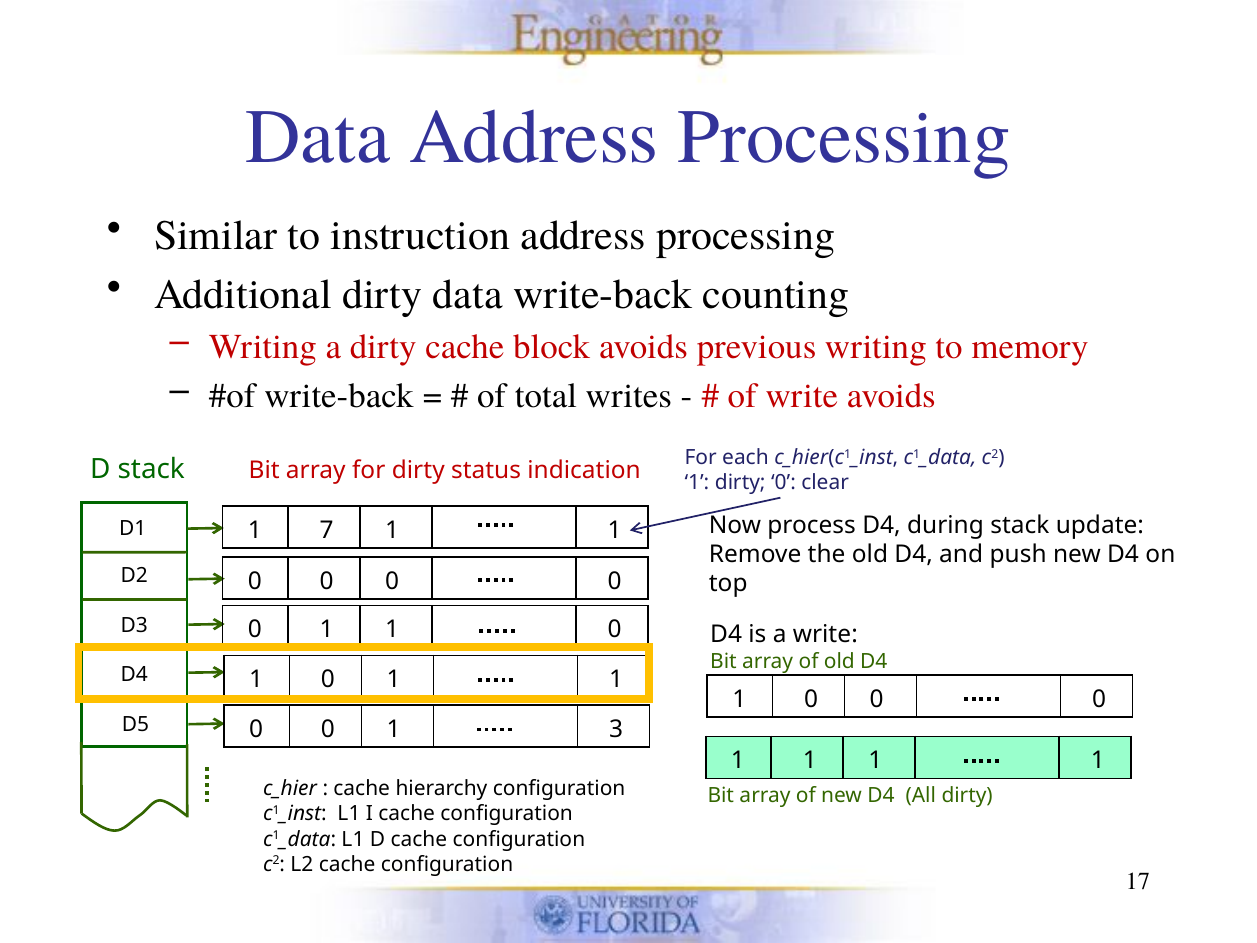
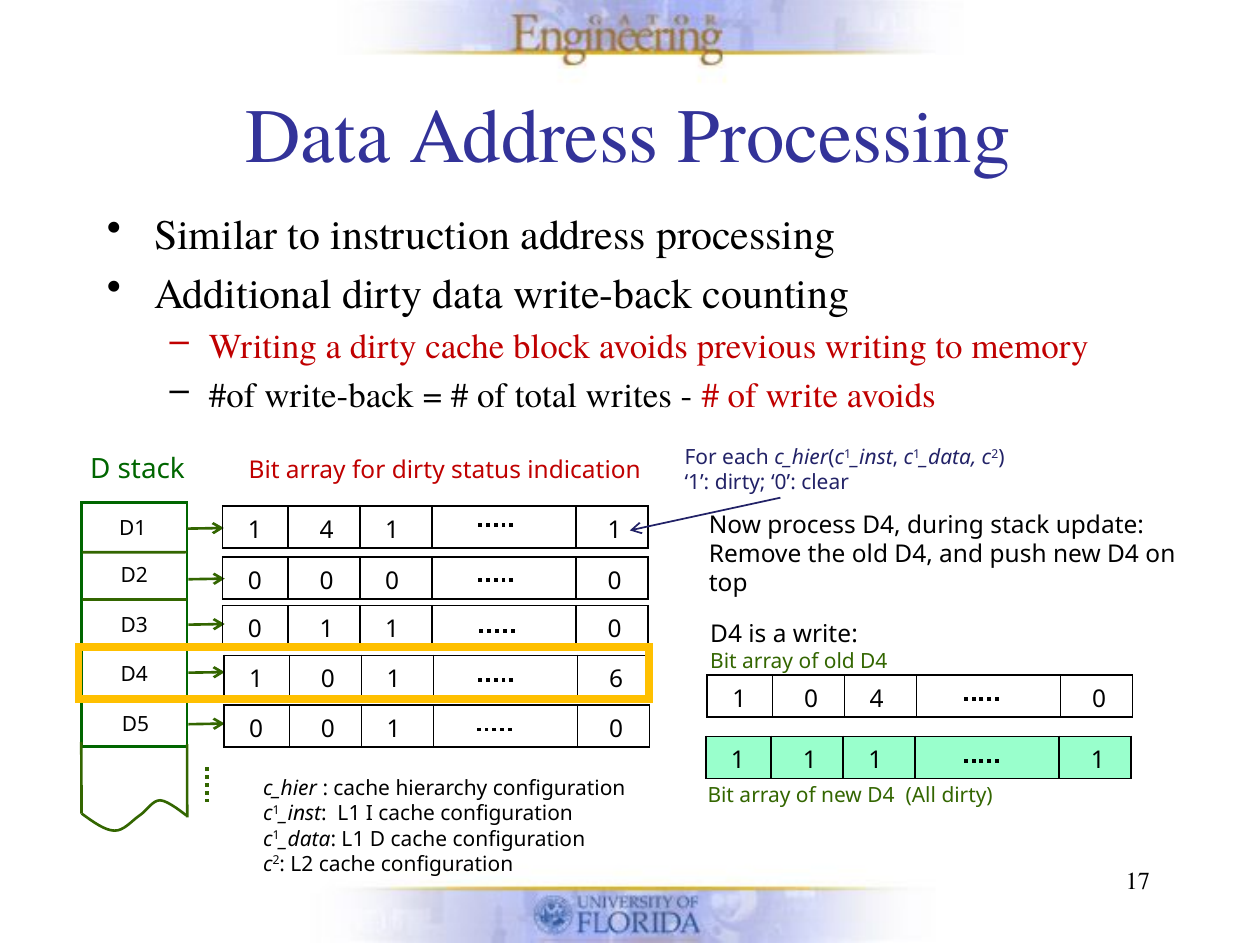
1 7: 7 -> 4
1 0 1 1: 1 -> 6
0 at (877, 699): 0 -> 4
0 0 1 3: 3 -> 0
